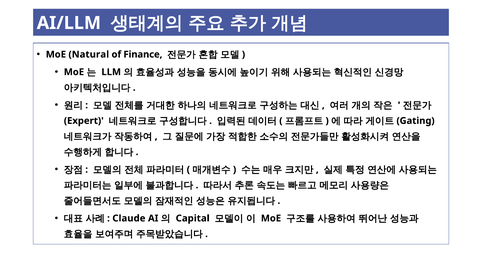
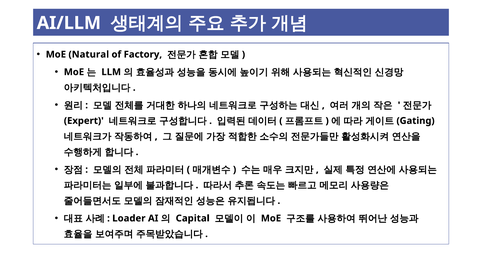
Finance: Finance -> Factory
Claude: Claude -> Loader
